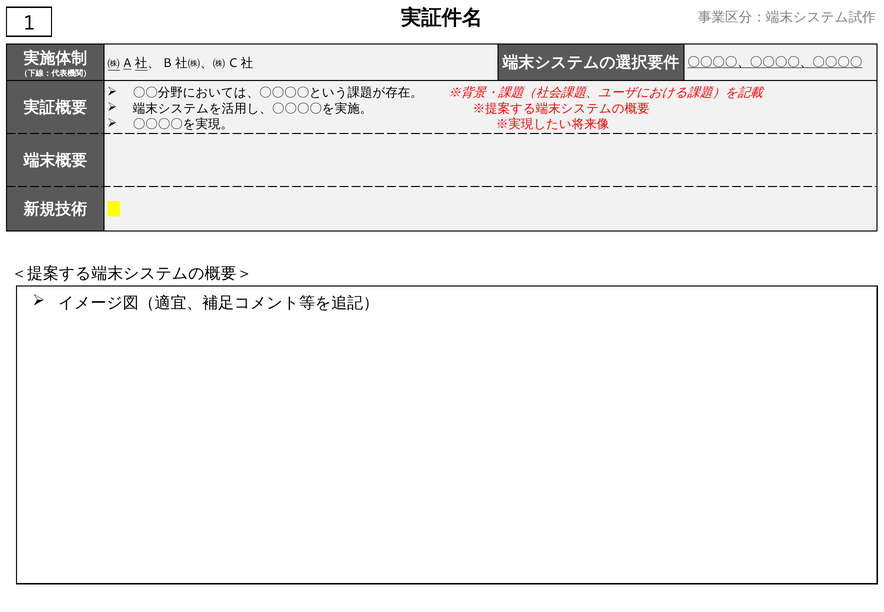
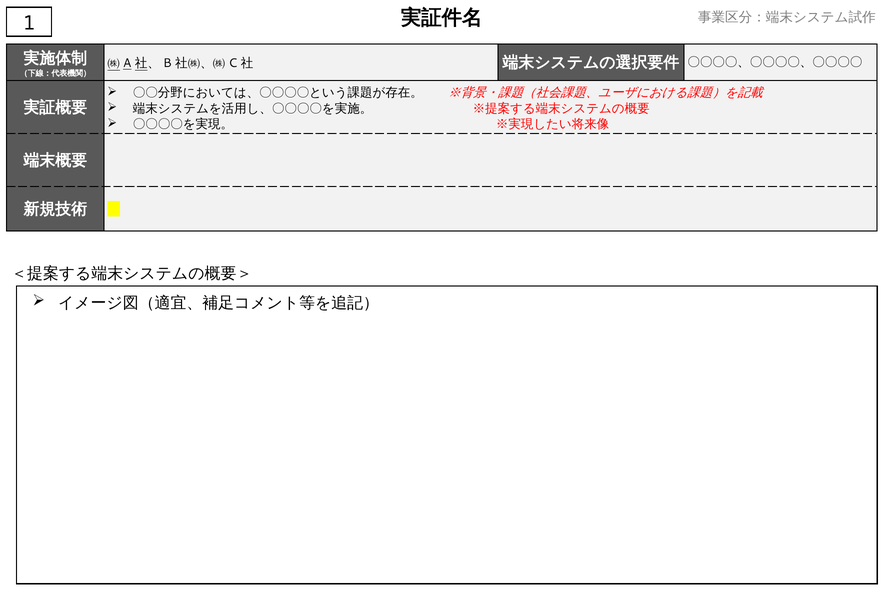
〇〇〇〇、〇〇〇〇、〇〇〇〇 underline: present -> none
